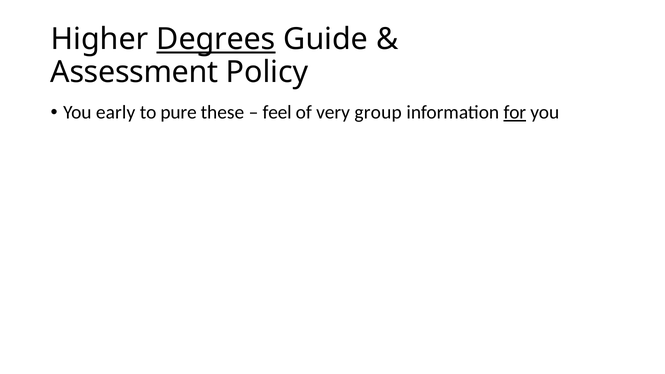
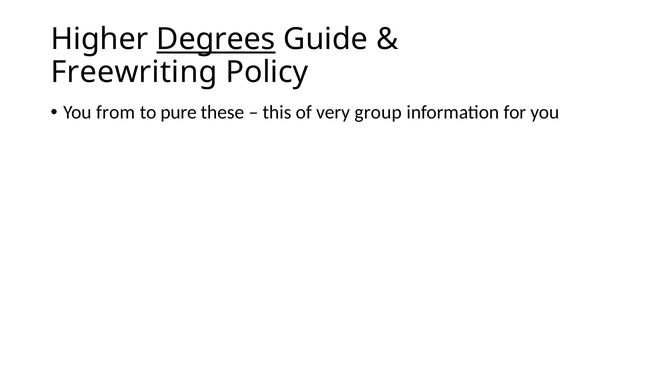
Assessment: Assessment -> Freewriting
early: early -> from
feel: feel -> this
for underline: present -> none
